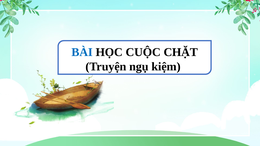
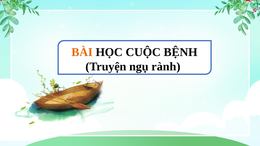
BÀI colour: blue -> orange
CHẶT: CHẶT -> BỆNH
kiệm: kiệm -> rành
